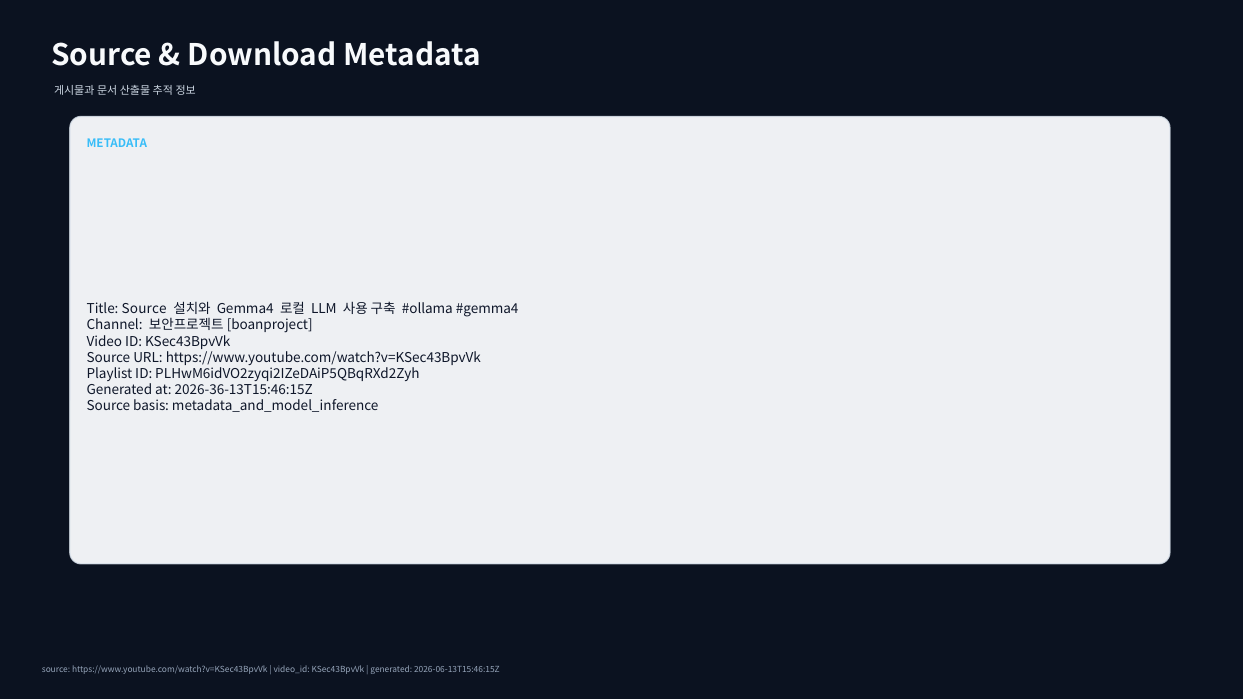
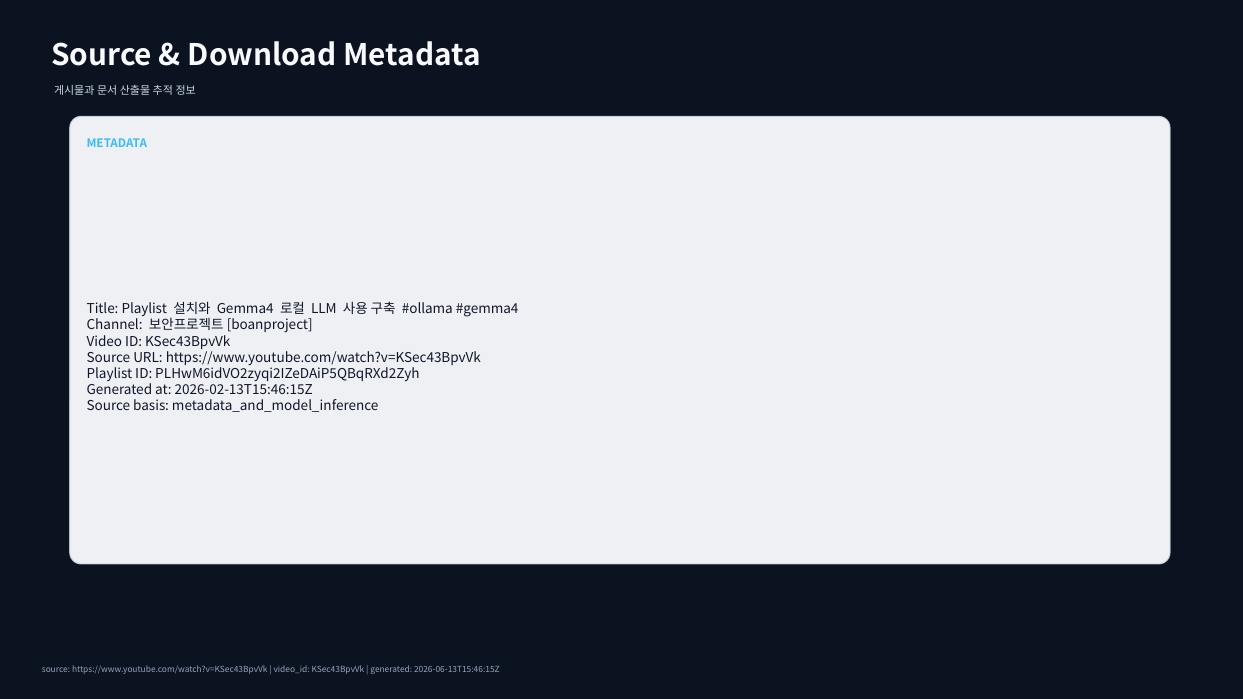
Title Source: Source -> Playlist
2026-36-13T15:46:15Z: 2026-36-13T15:46:15Z -> 2026-02-13T15:46:15Z
